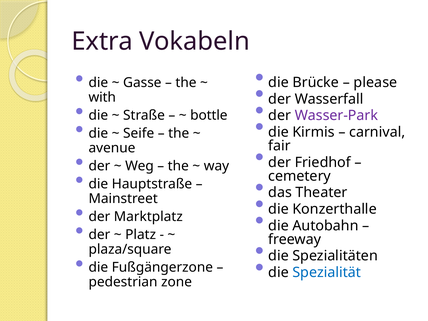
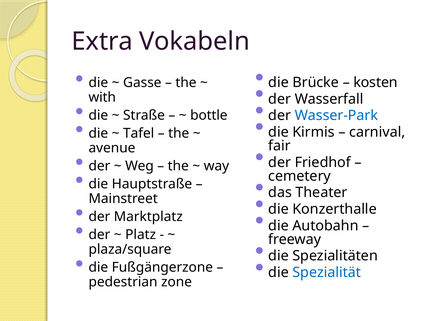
please: please -> kosten
Wasser-Park colour: purple -> blue
Seife: Seife -> Tafel
